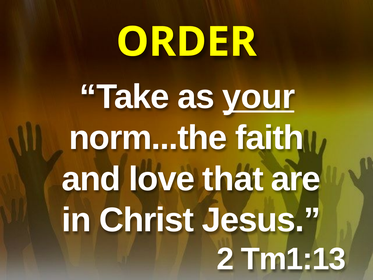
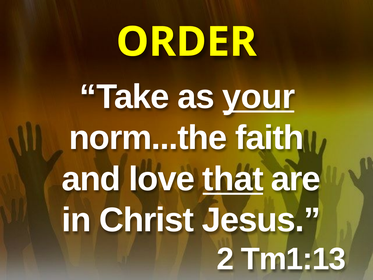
that underline: none -> present
